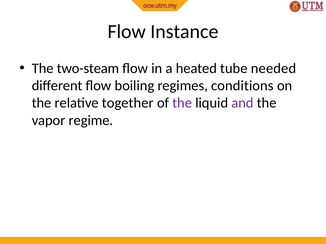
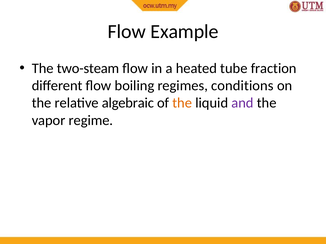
Instance: Instance -> Example
needed: needed -> fraction
together: together -> algebraic
the at (182, 103) colour: purple -> orange
